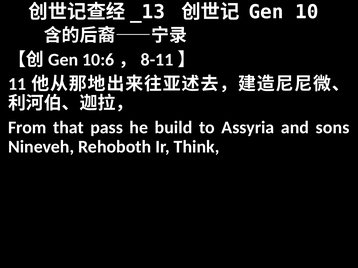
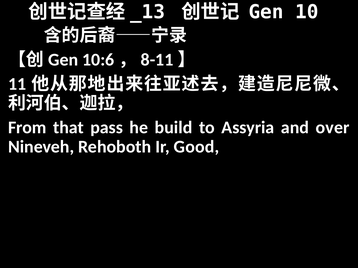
sons: sons -> over
Think: Think -> Good
